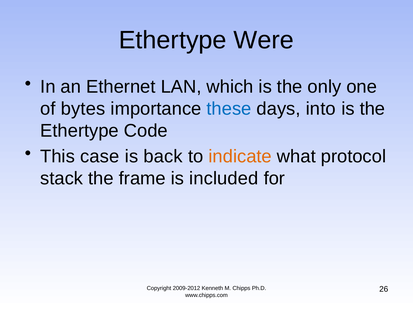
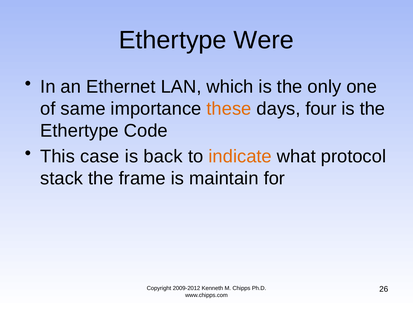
bytes: bytes -> same
these colour: blue -> orange
into: into -> four
included: included -> maintain
